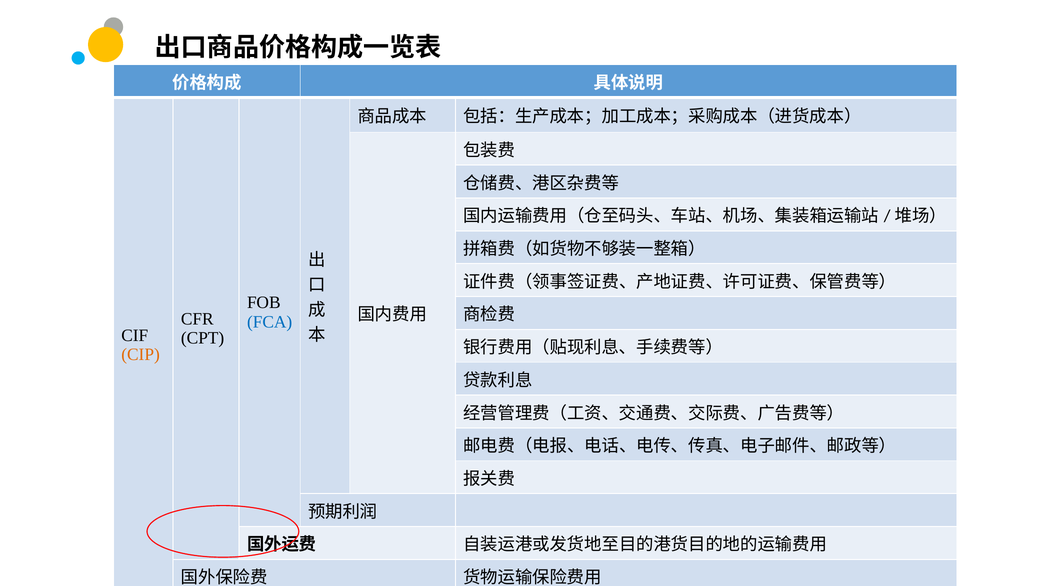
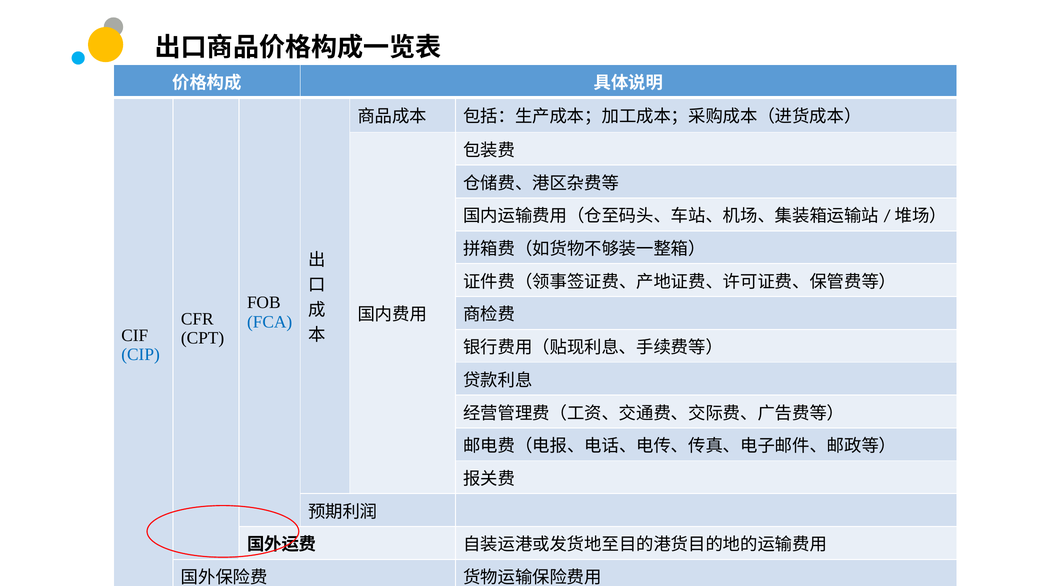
CIP colour: orange -> blue
